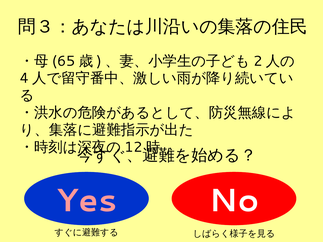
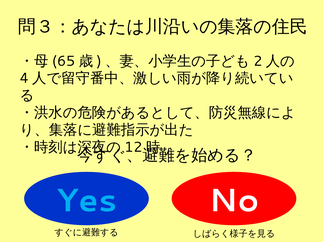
Yes colour: pink -> light blue
